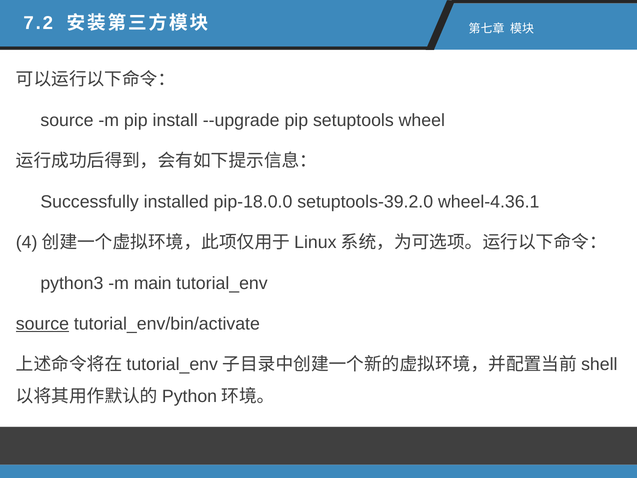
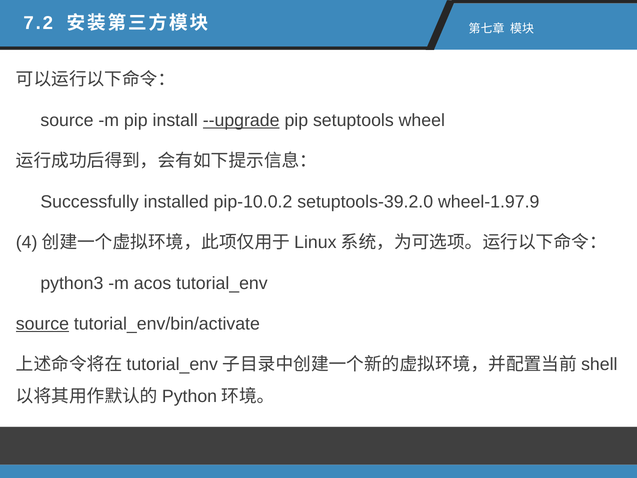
--upgrade underline: none -> present
pip-18.0.0: pip-18.0.0 -> pip-10.0.2
wheel-4.36.1: wheel-4.36.1 -> wheel-1.97.9
main: main -> acos
